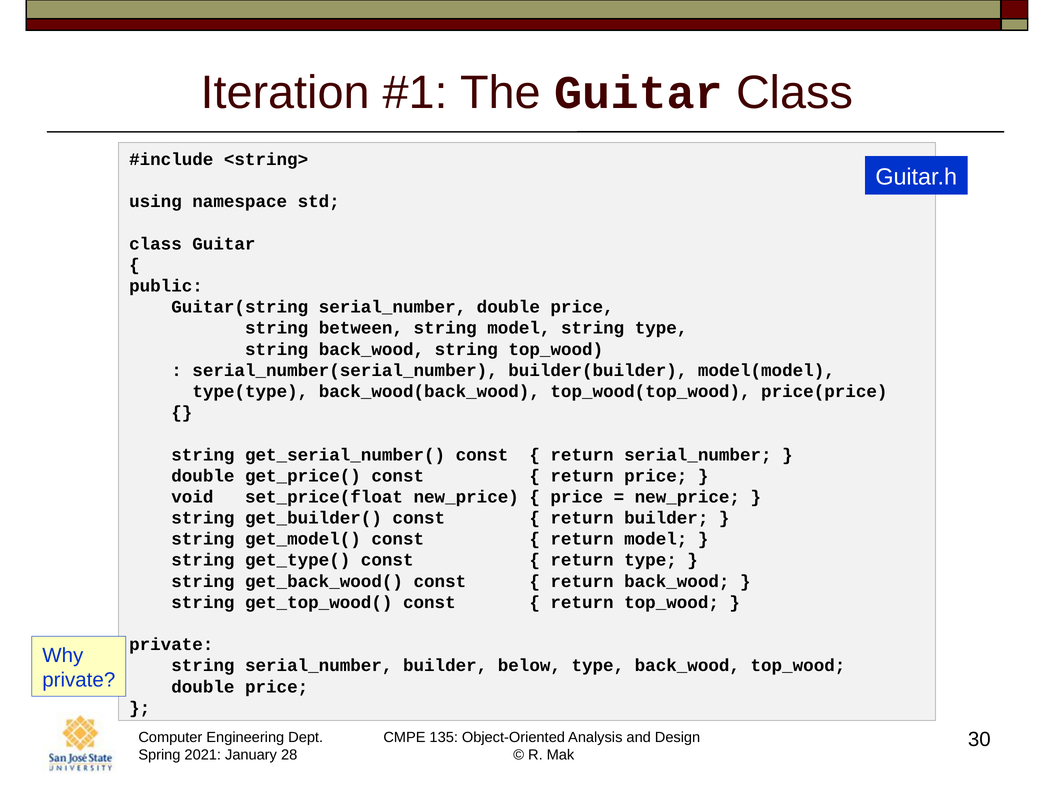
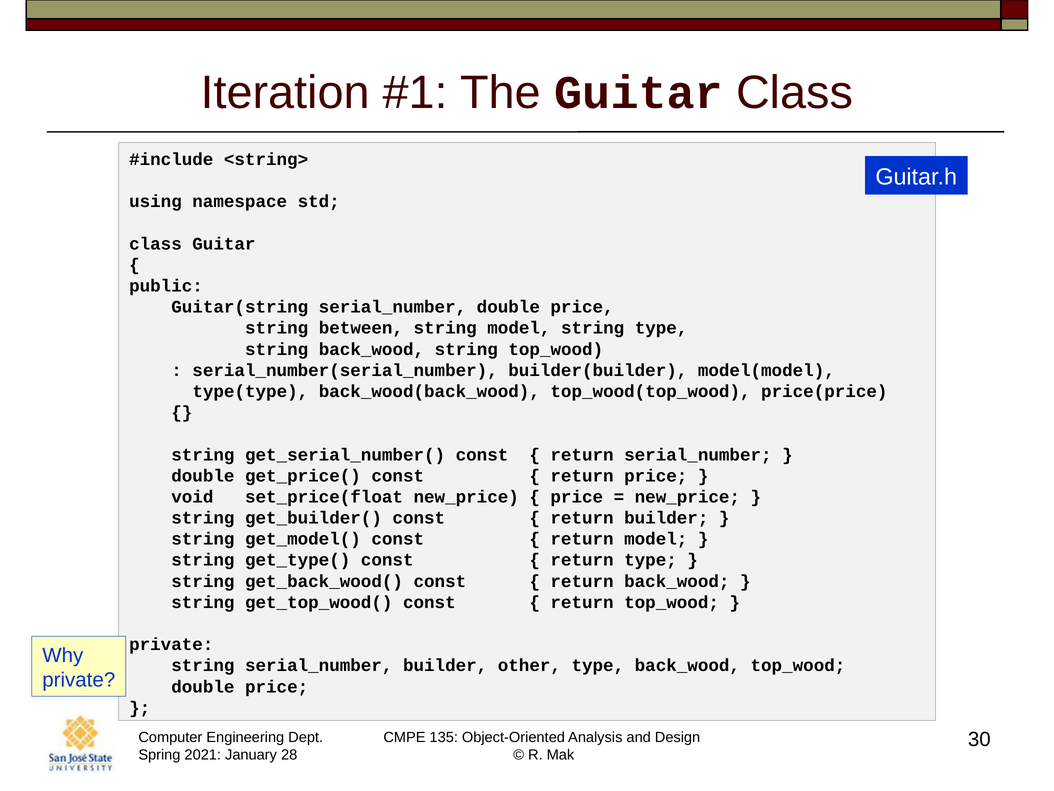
below: below -> other
